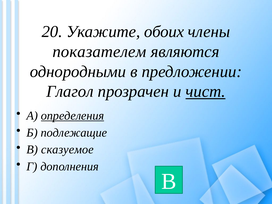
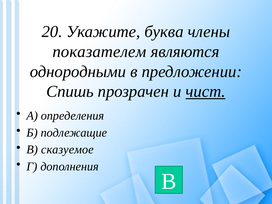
обоих: обоих -> буква
Глагол: Глагол -> Спишь
определения underline: present -> none
